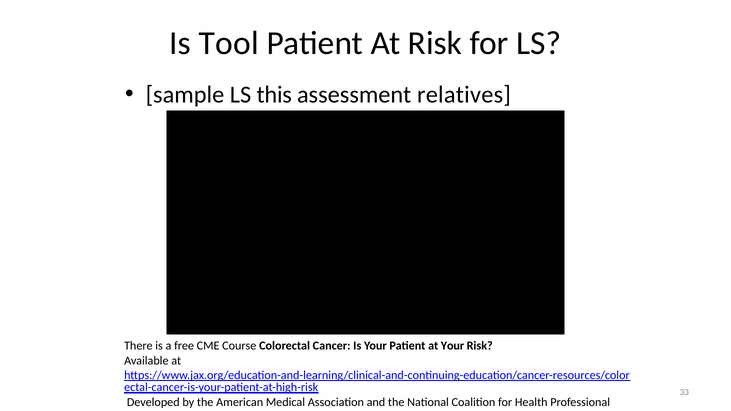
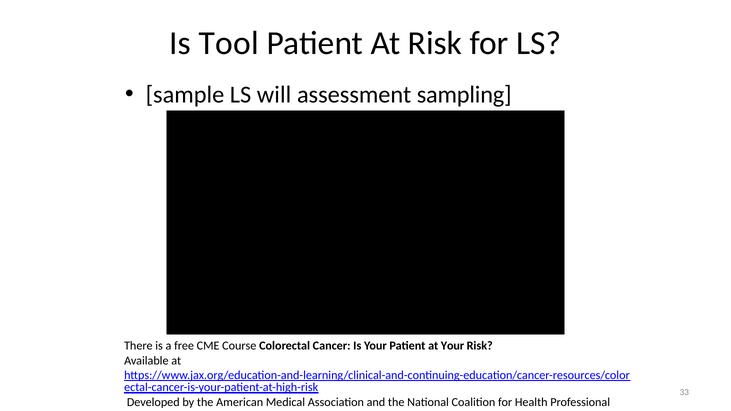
this: this -> will
relatives: relatives -> sampling
